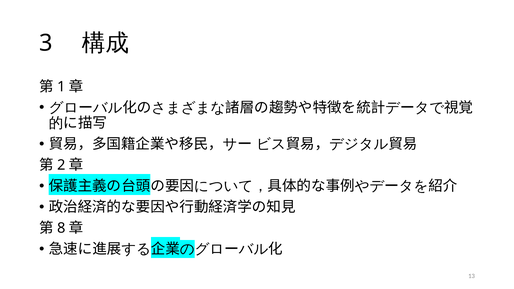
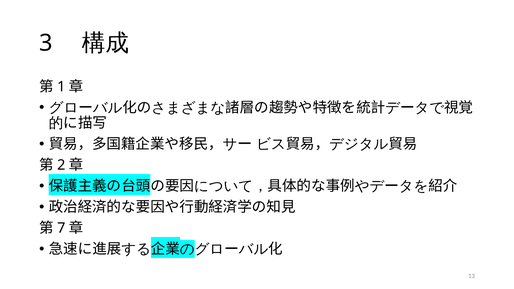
8: 8 -> 7
